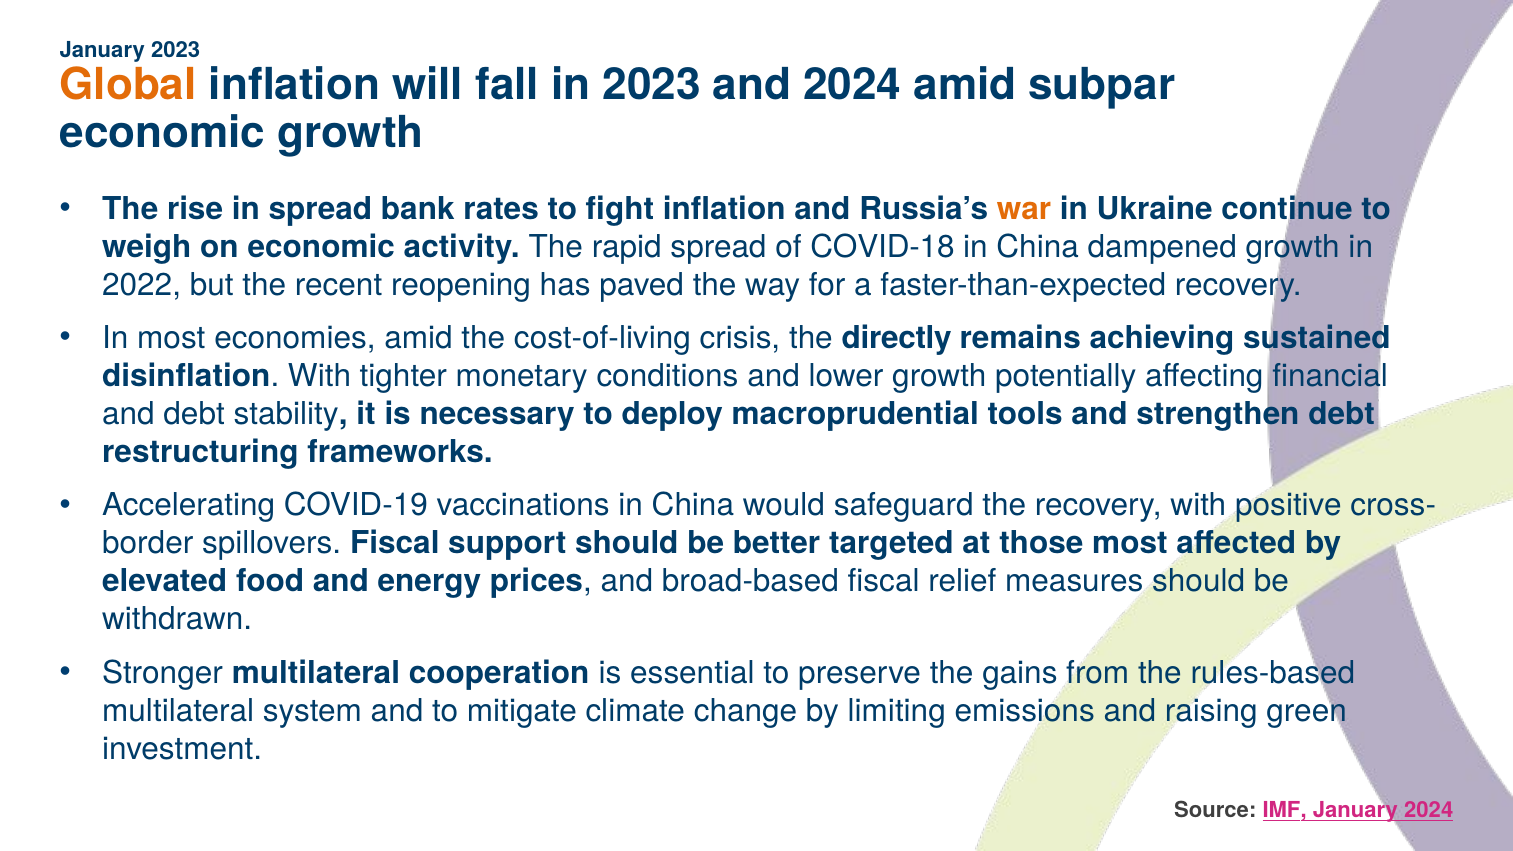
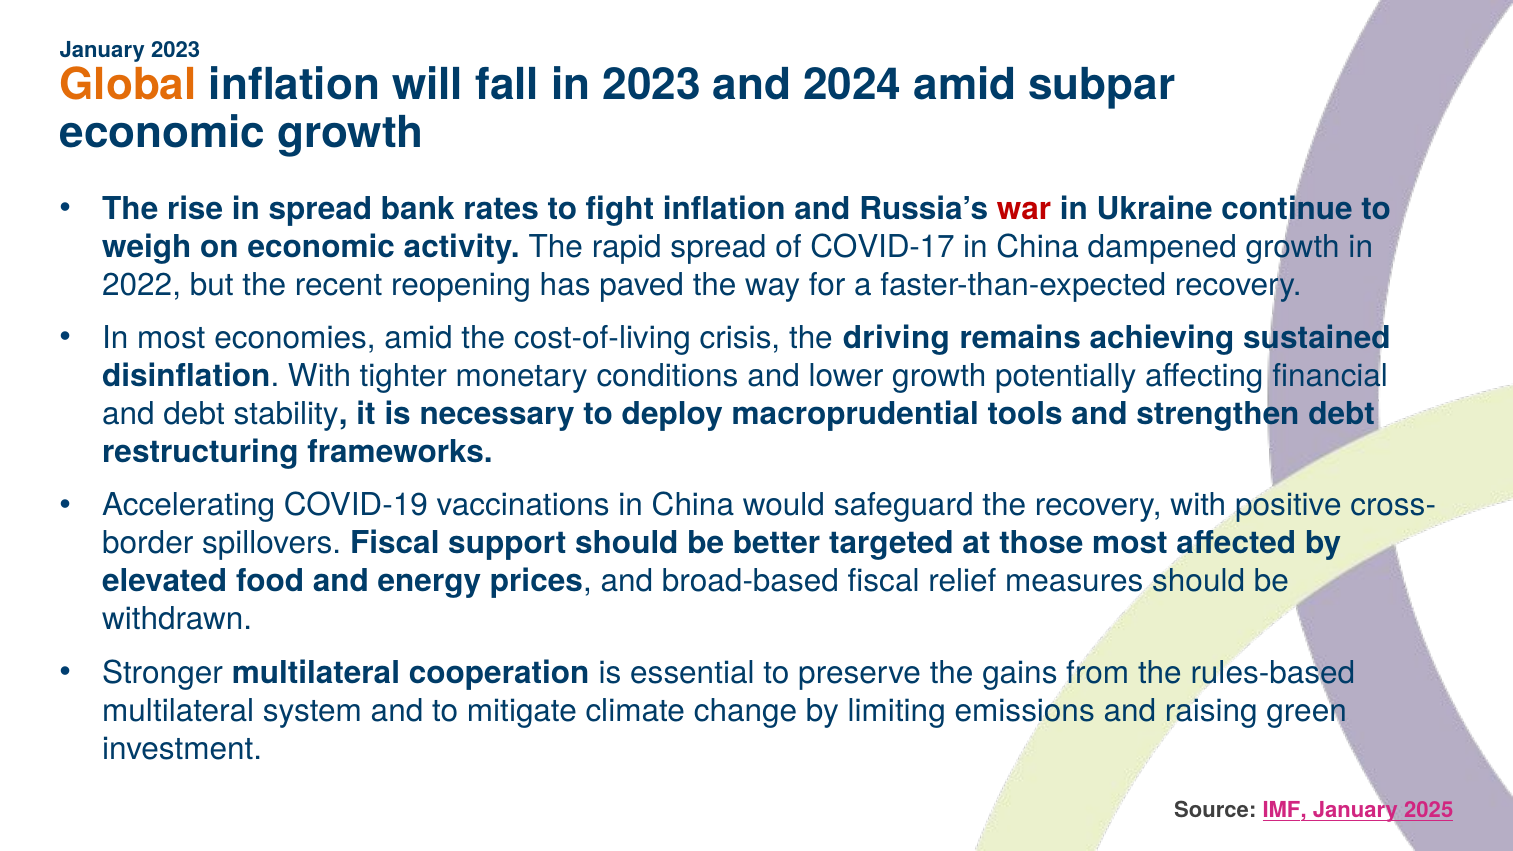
war colour: orange -> red
COVID-18: COVID-18 -> COVID-17
directly: directly -> driving
January 2024: 2024 -> 2025
